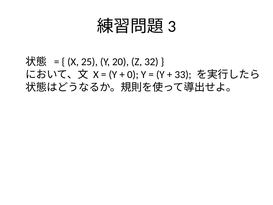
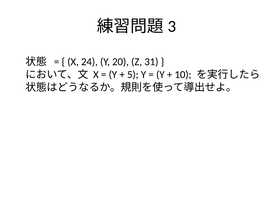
25: 25 -> 24
32: 32 -> 31
0: 0 -> 5
33: 33 -> 10
